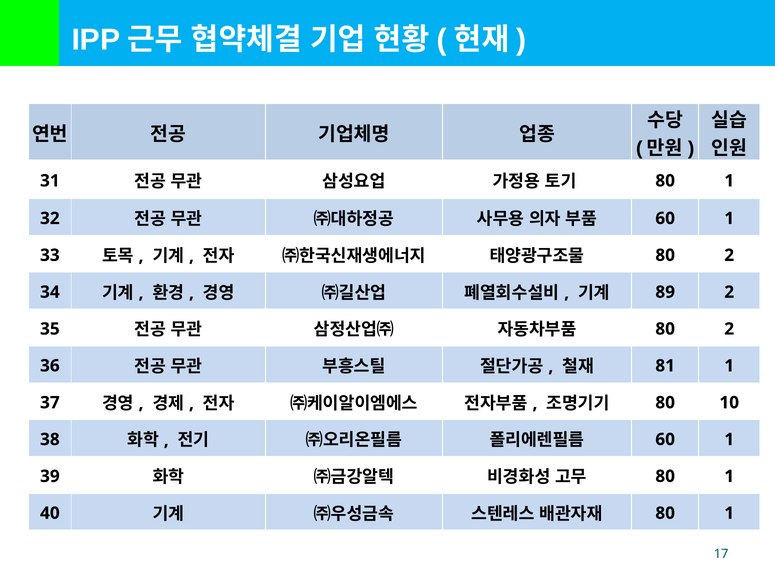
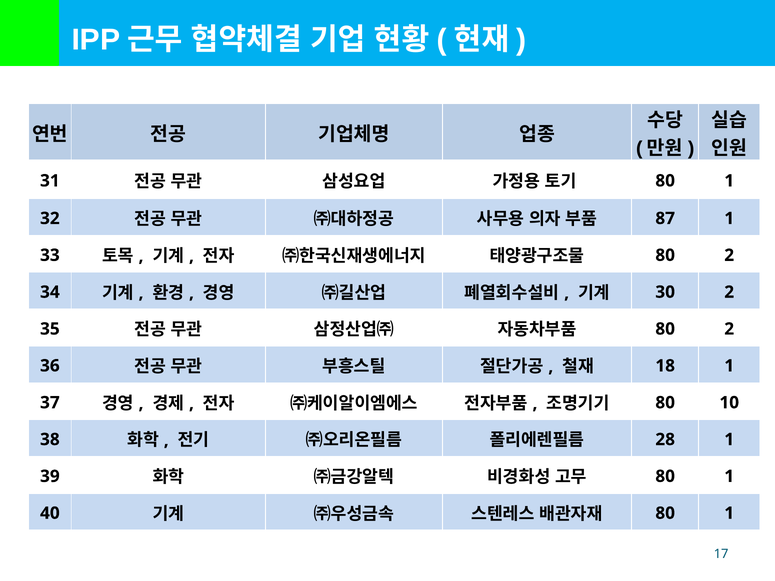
60 at (665, 218): 60 -> 87
89: 89 -> 30
81: 81 -> 18
60 at (665, 440): 60 -> 28
